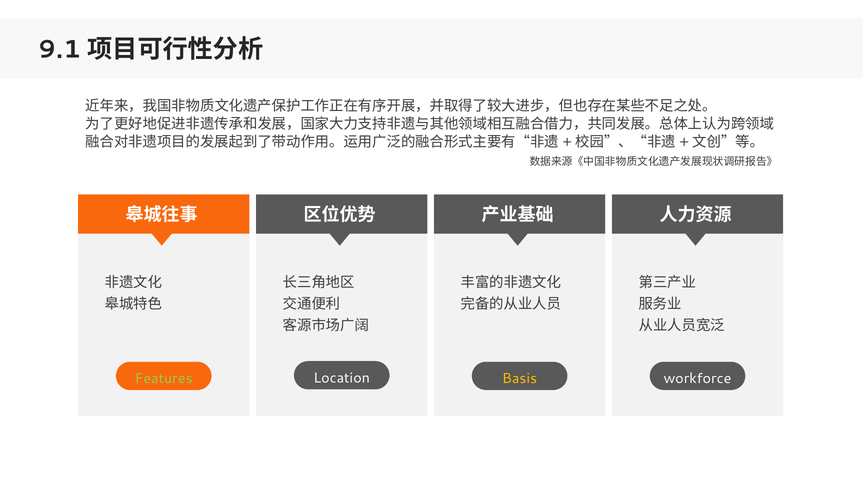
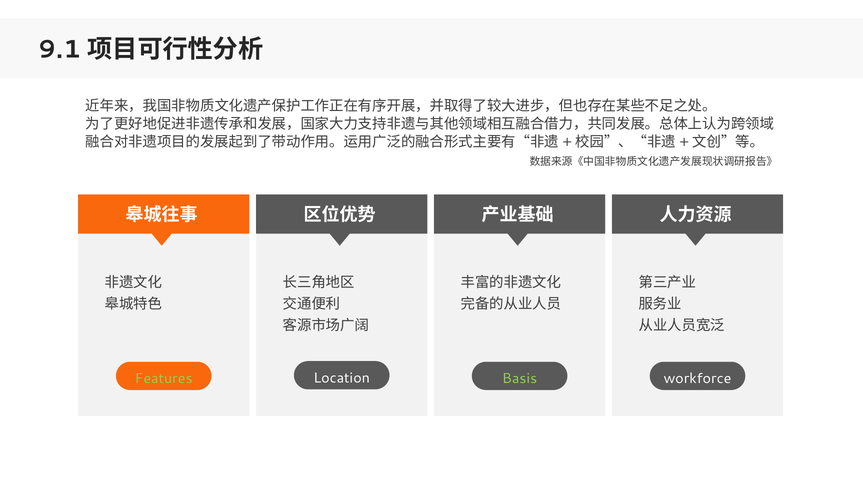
Basis colour: yellow -> light green
